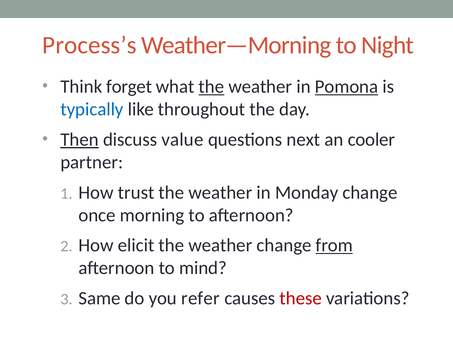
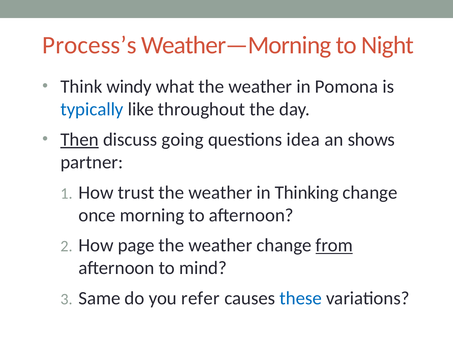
forget: forget -> windy
the at (211, 87) underline: present -> none
Pomona underline: present -> none
value: value -> going
next: next -> idea
cooler: cooler -> shows
Monday: Monday -> Thinking
elicit: elicit -> page
these colour: red -> blue
